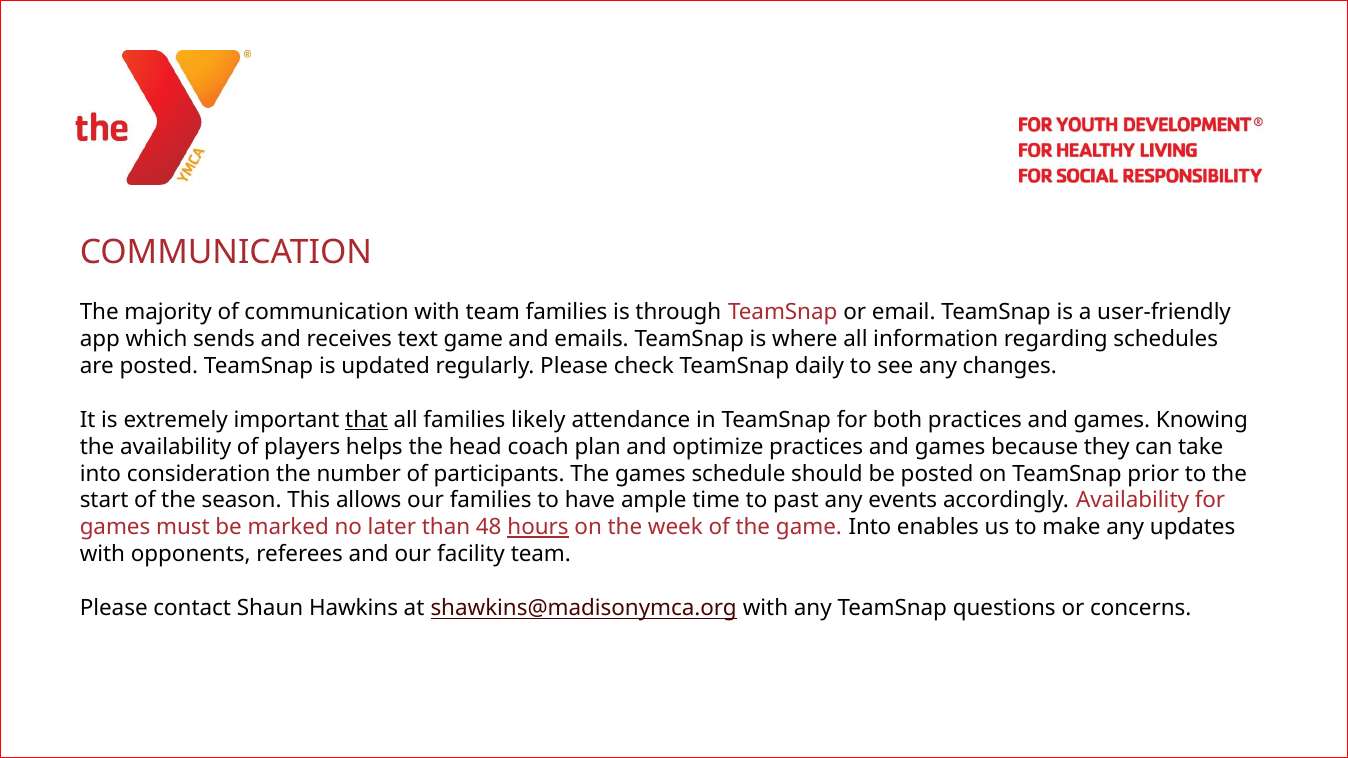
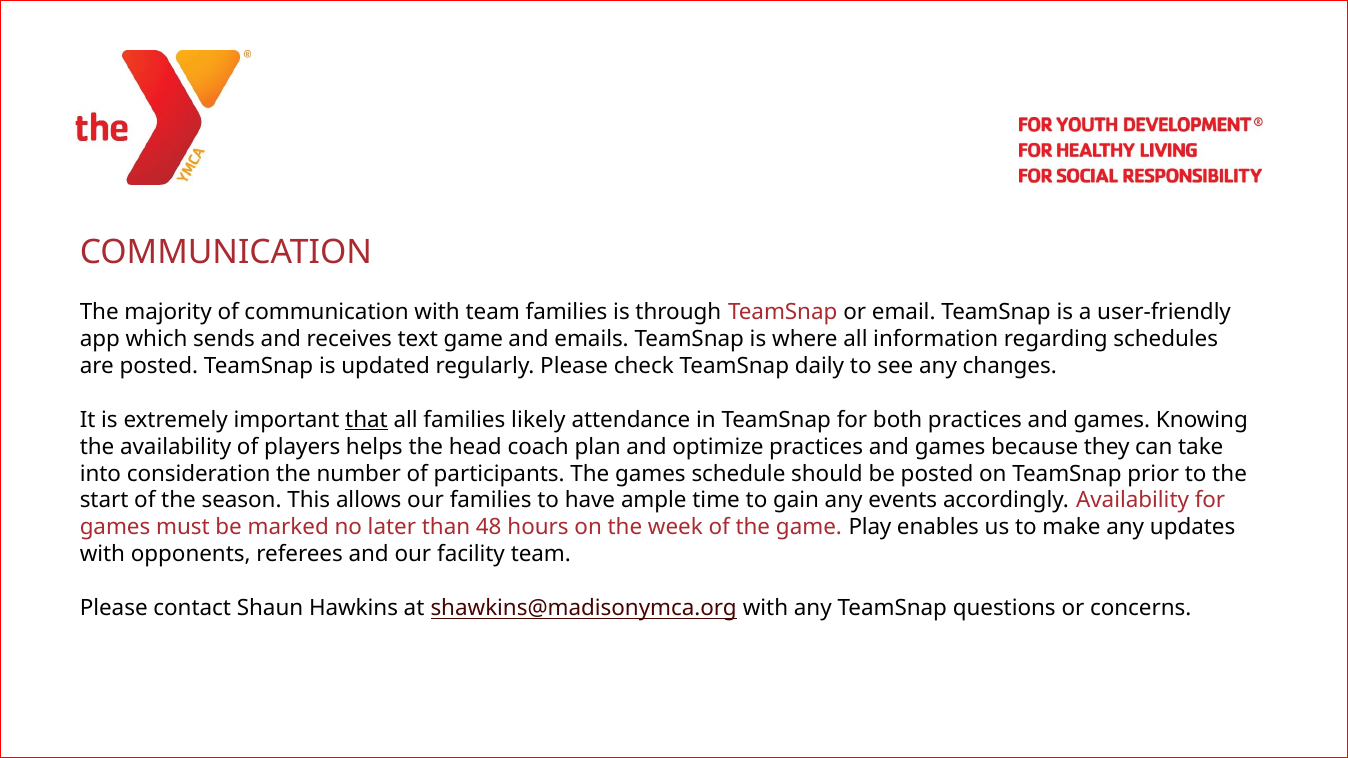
past: past -> gain
hours underline: present -> none
game Into: Into -> Play
